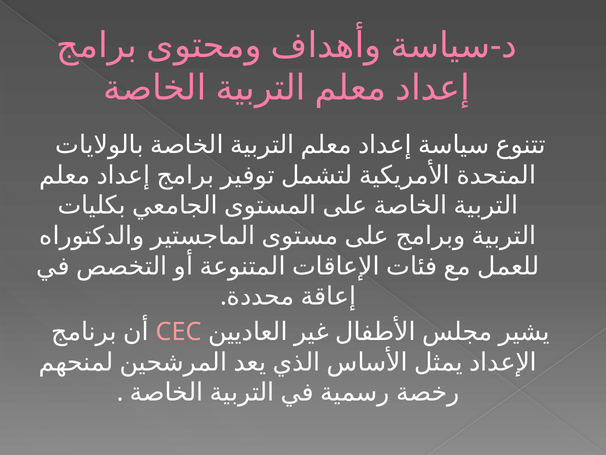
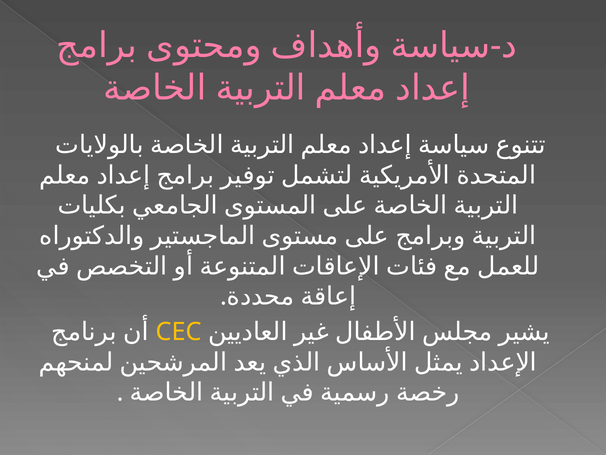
CEC colour: pink -> yellow
